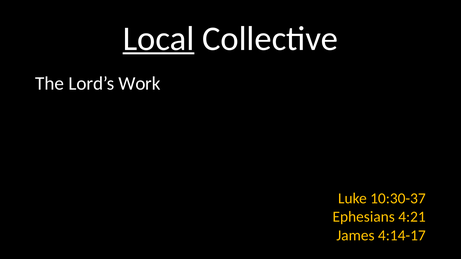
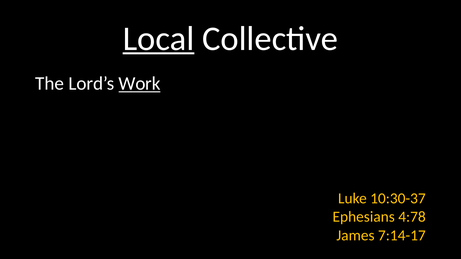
Work underline: none -> present
4:21: 4:21 -> 4:78
4:14-17: 4:14-17 -> 7:14-17
